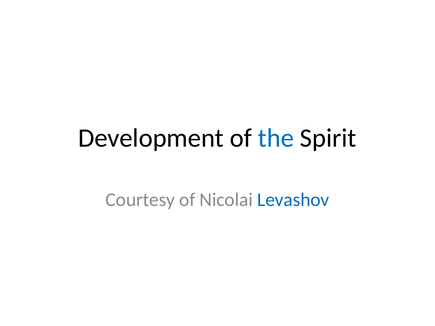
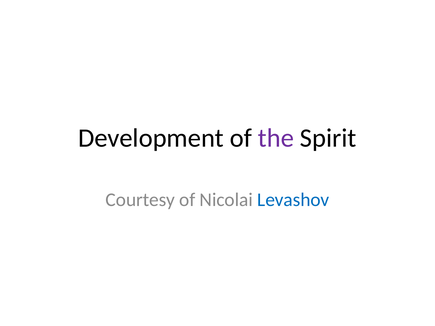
the colour: blue -> purple
